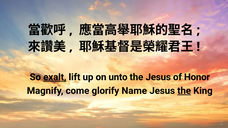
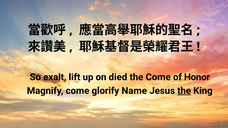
exalt underline: present -> none
unto: unto -> died
the Jesus: Jesus -> Come
